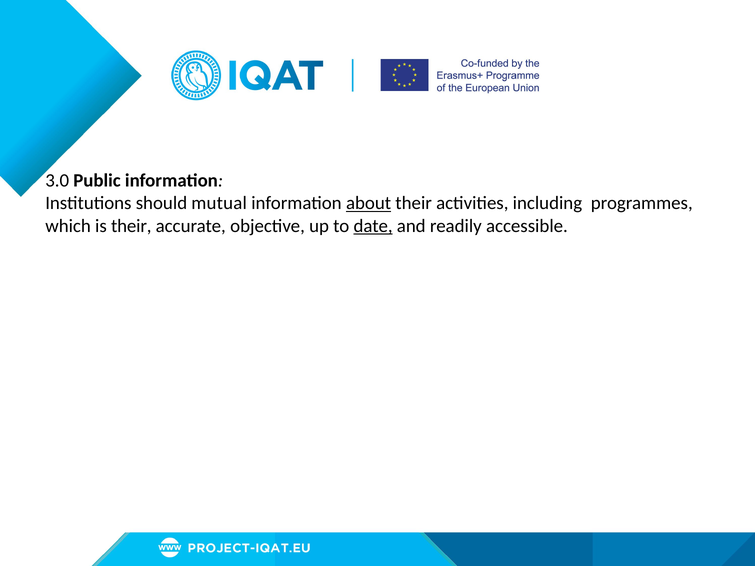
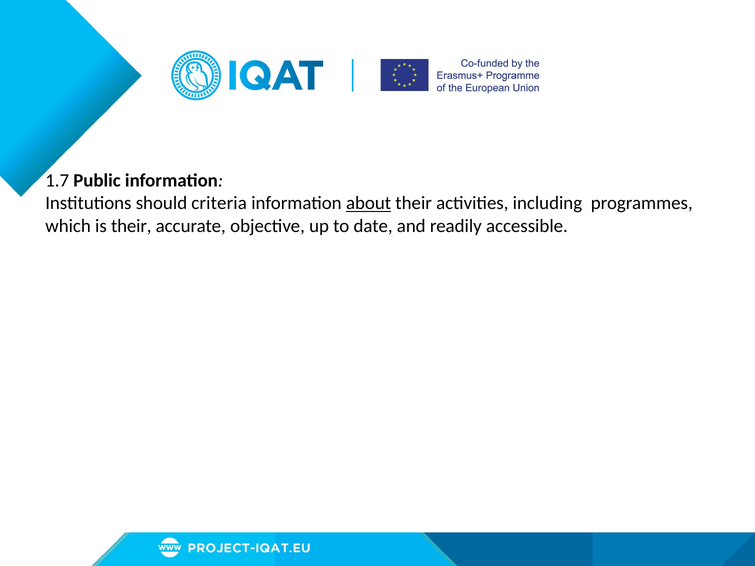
3.0: 3.0 -> 1.7
mutual: mutual -> criteria
date underline: present -> none
